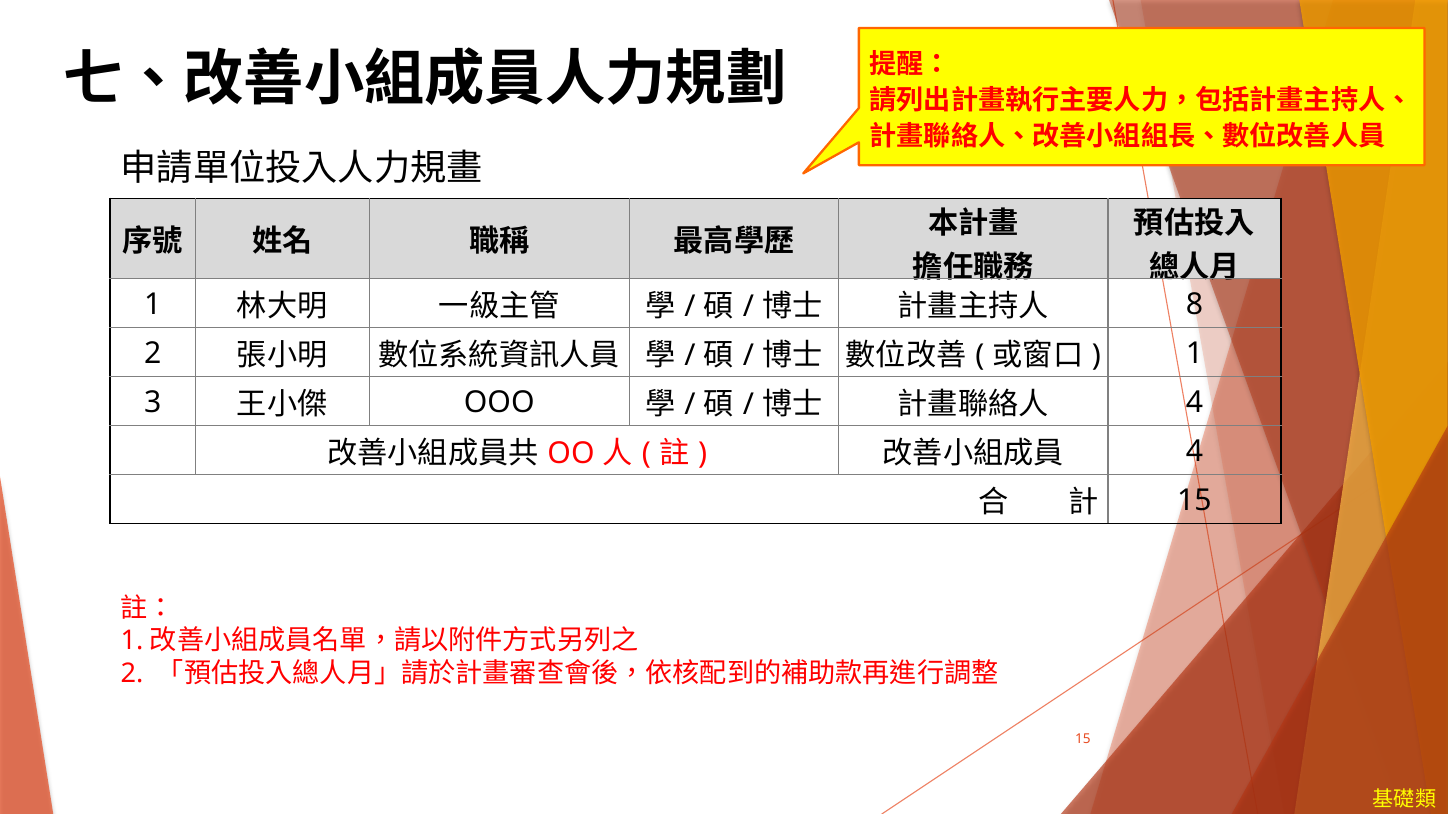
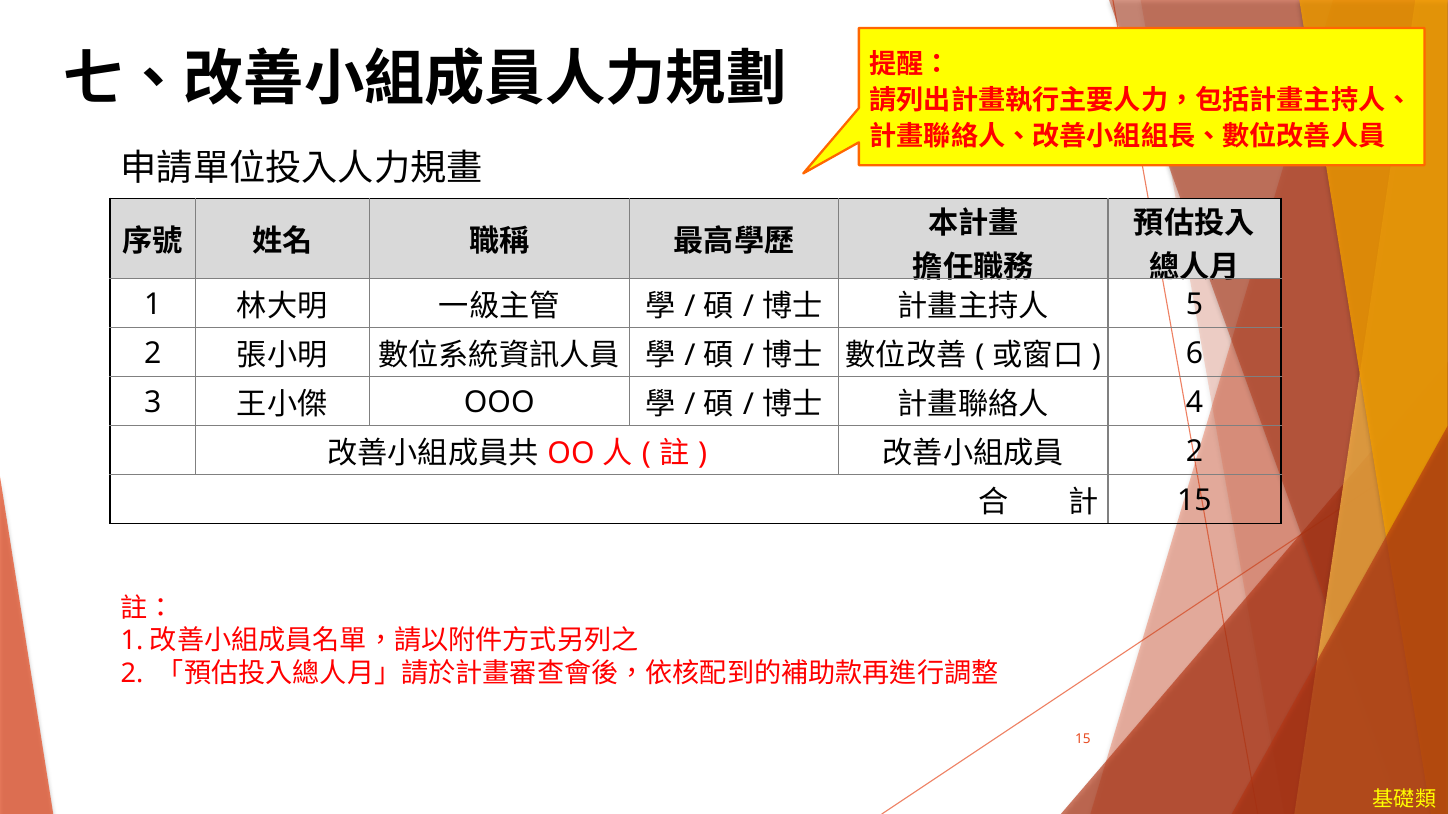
8: 8 -> 5
1 at (1194, 354): 1 -> 6
4 at (1194, 452): 4 -> 2
